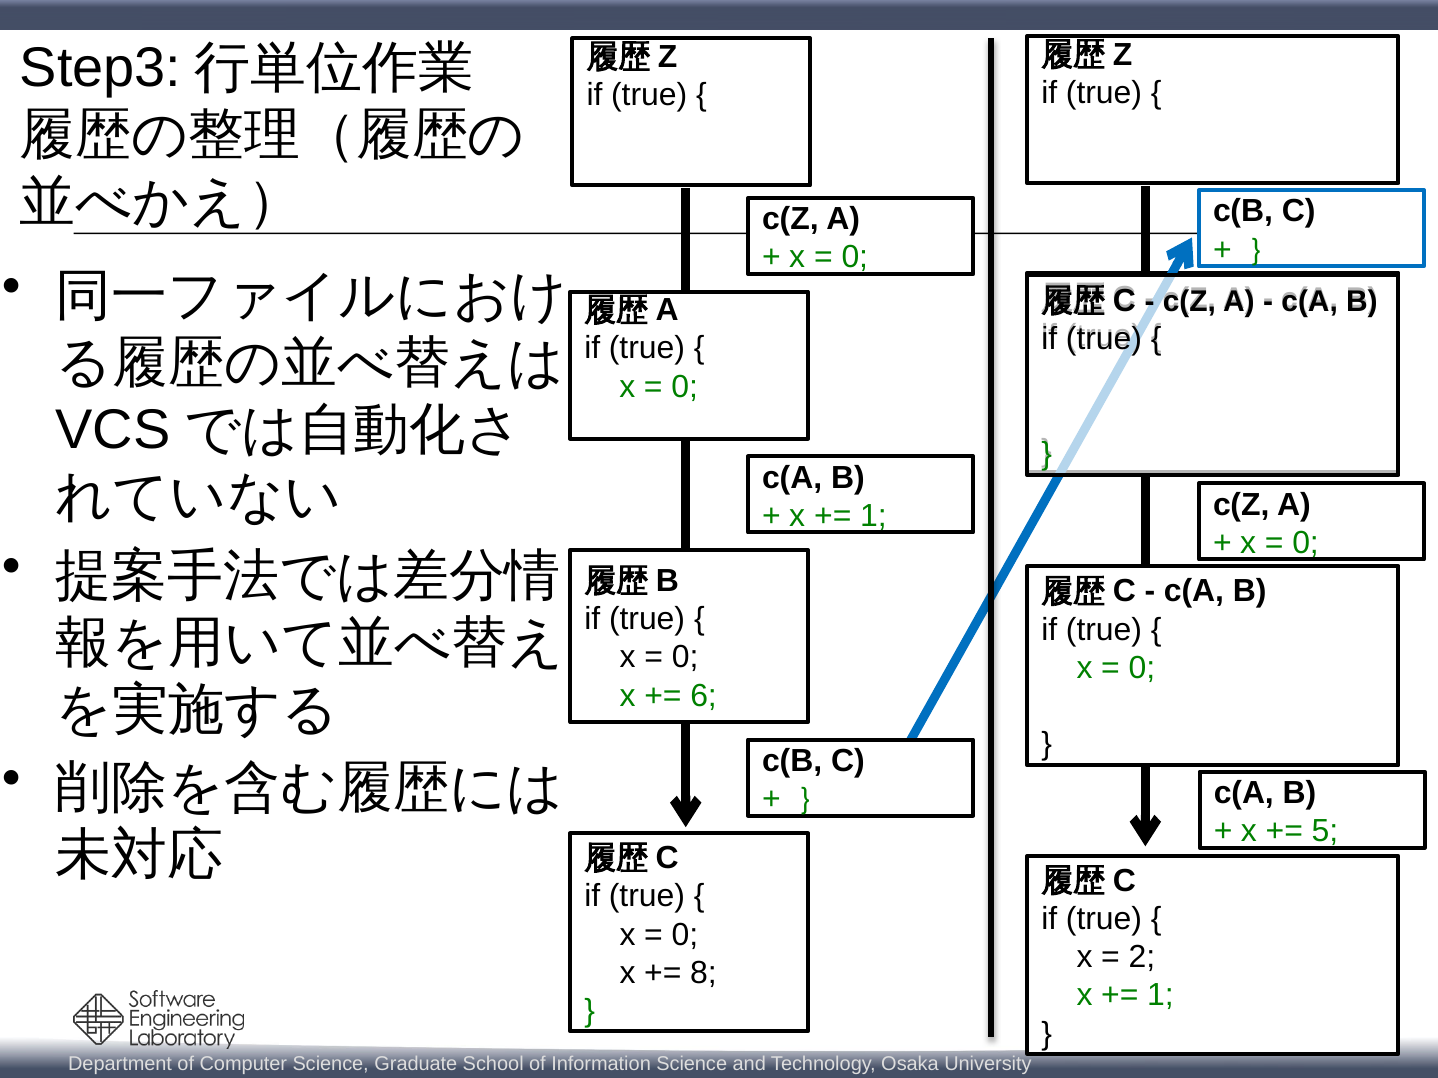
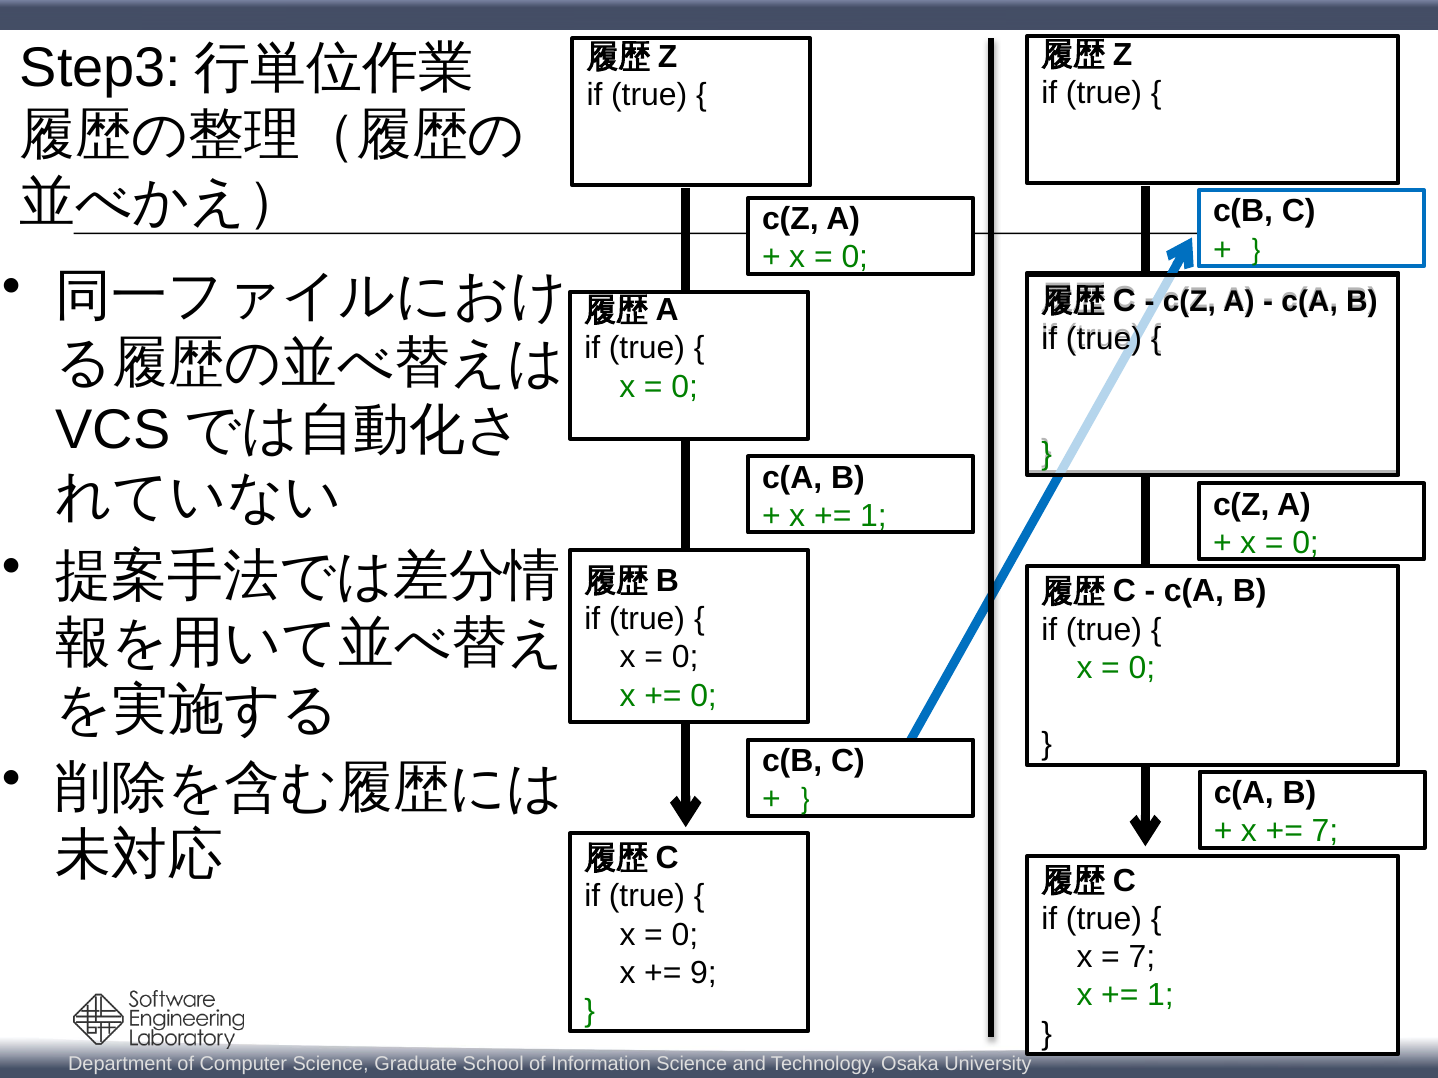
6 at (704, 696): 6 -> 0
5 at (1325, 831): 5 -> 7
2 at (1142, 958): 2 -> 7
8: 8 -> 9
